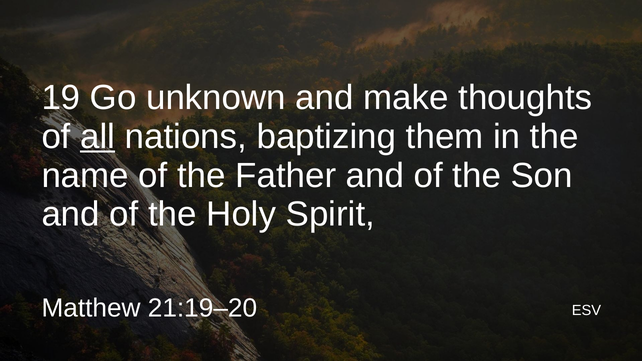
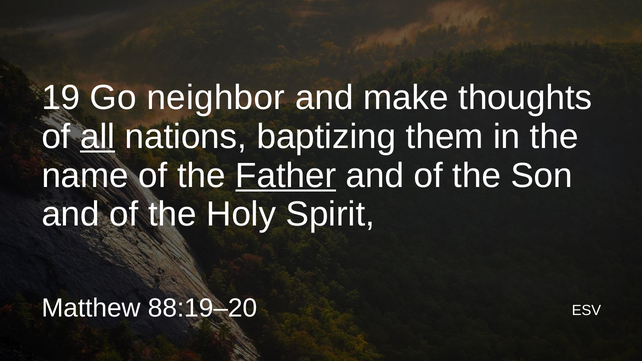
unknown: unknown -> neighbor
Father underline: none -> present
21:19–20: 21:19–20 -> 88:19–20
